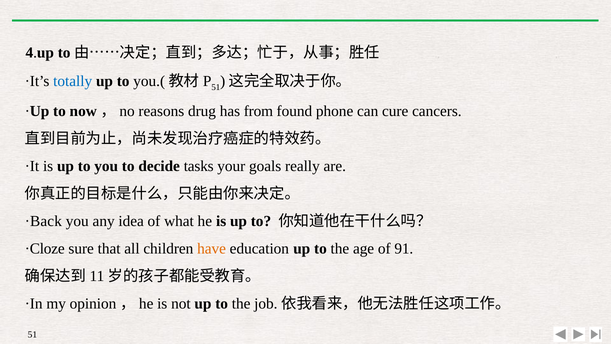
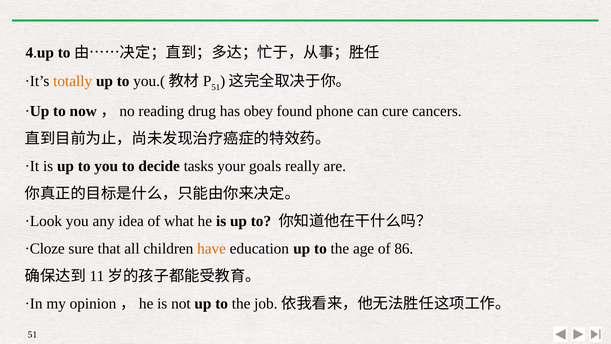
totally colour: blue -> orange
reasons: reasons -> reading
from: from -> obey
·Back: ·Back -> ·Look
91: 91 -> 86
